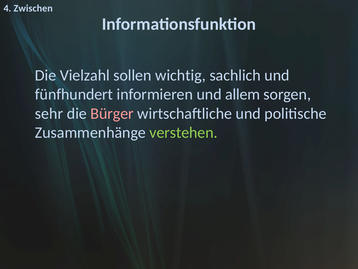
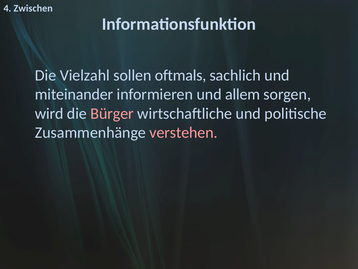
wichtig: wichtig -> oftmals
fünfhundert: fünfhundert -> miteinander
sehr: sehr -> wird
verstehen colour: light green -> pink
